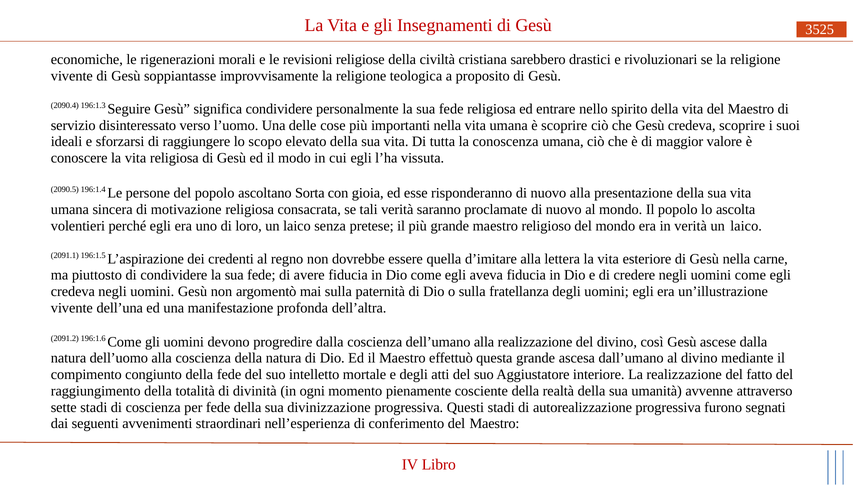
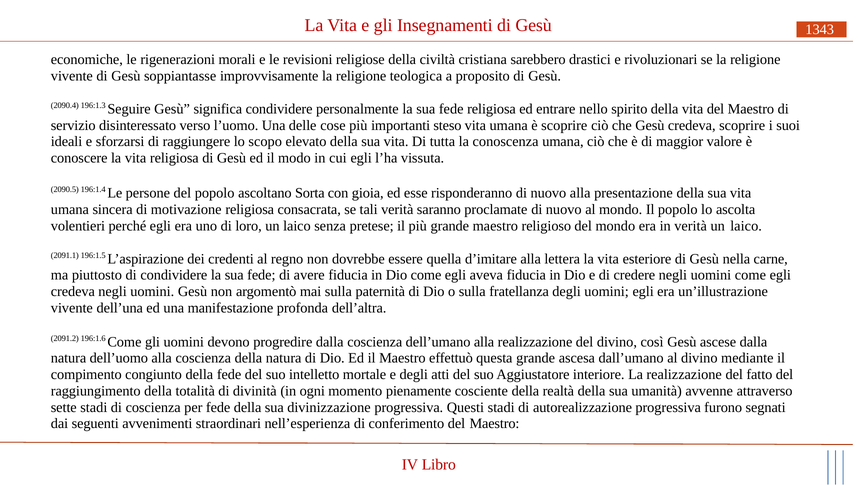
3525: 3525 -> 1343
importanti nella: nella -> steso
